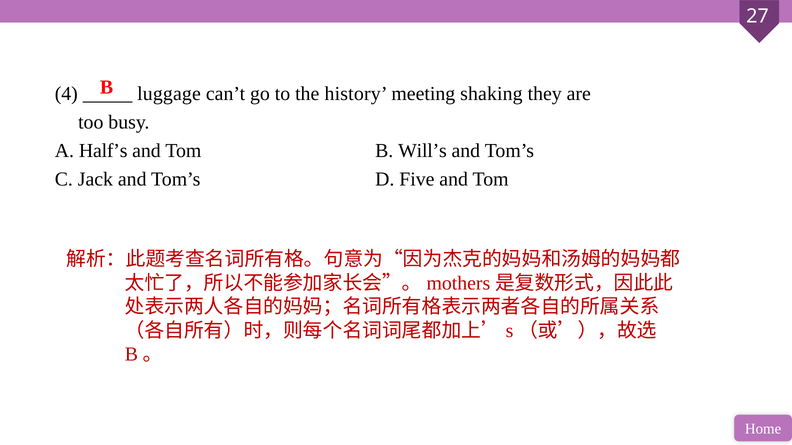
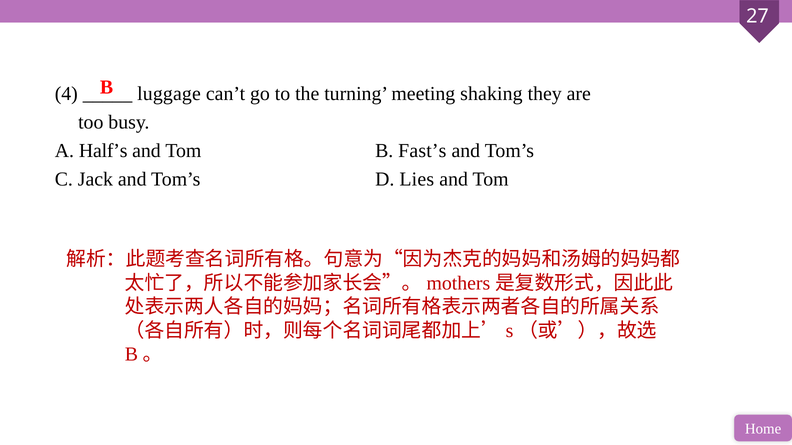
history: history -> turning
Will’s: Will’s -> Fast’s
Five: Five -> Lies
